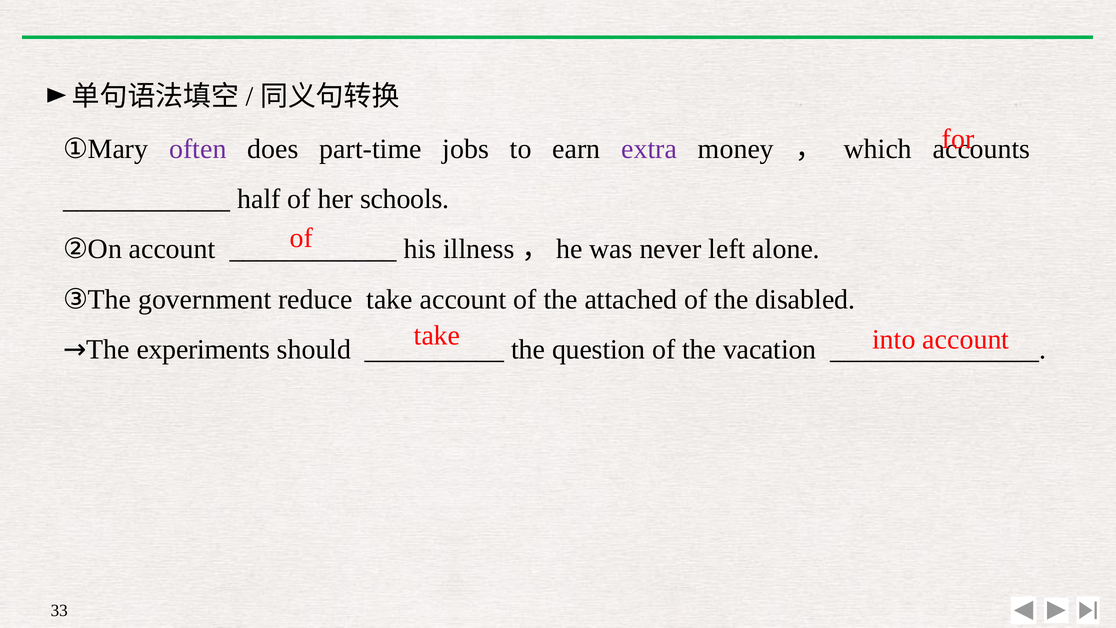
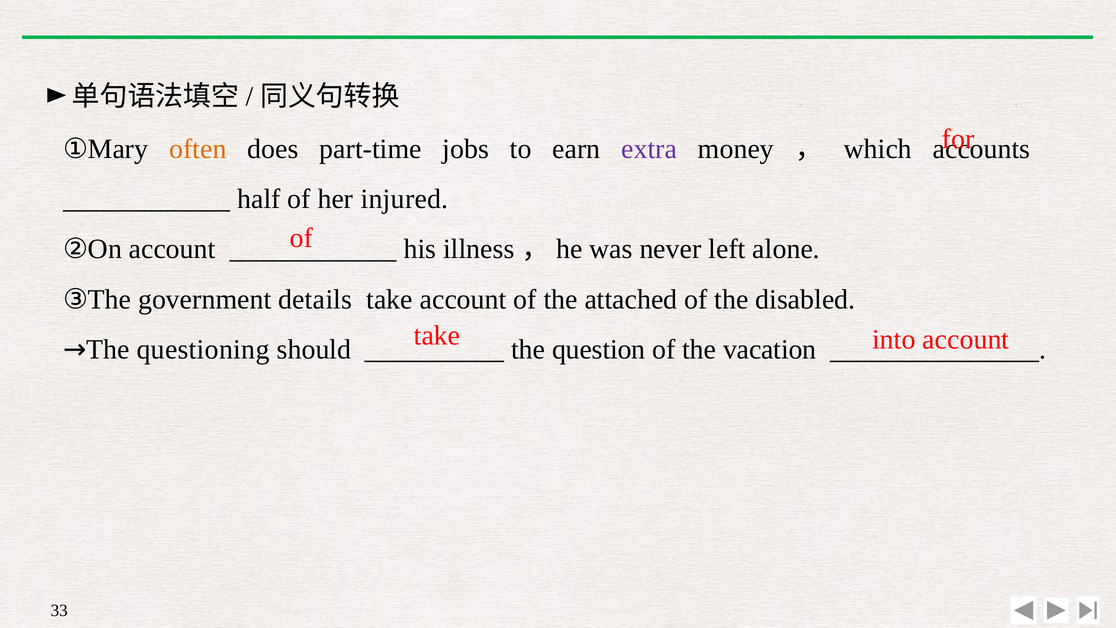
often colour: purple -> orange
schools: schools -> injured
reduce: reduce -> details
experiments: experiments -> questioning
